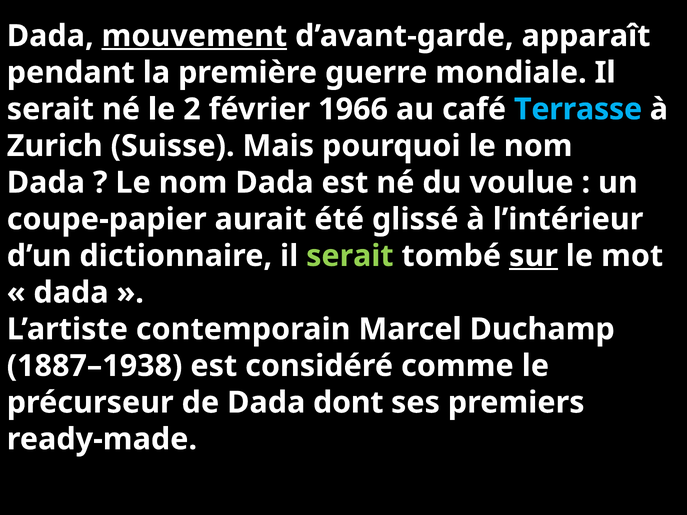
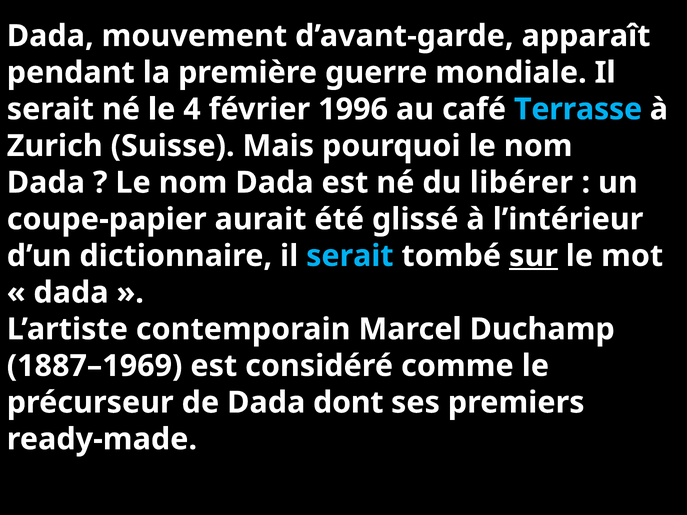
mouvement underline: present -> none
2: 2 -> 4
1966: 1966 -> 1996
voulue: voulue -> libérer
serait at (350, 256) colour: light green -> light blue
1887–1938: 1887–1938 -> 1887–1969
